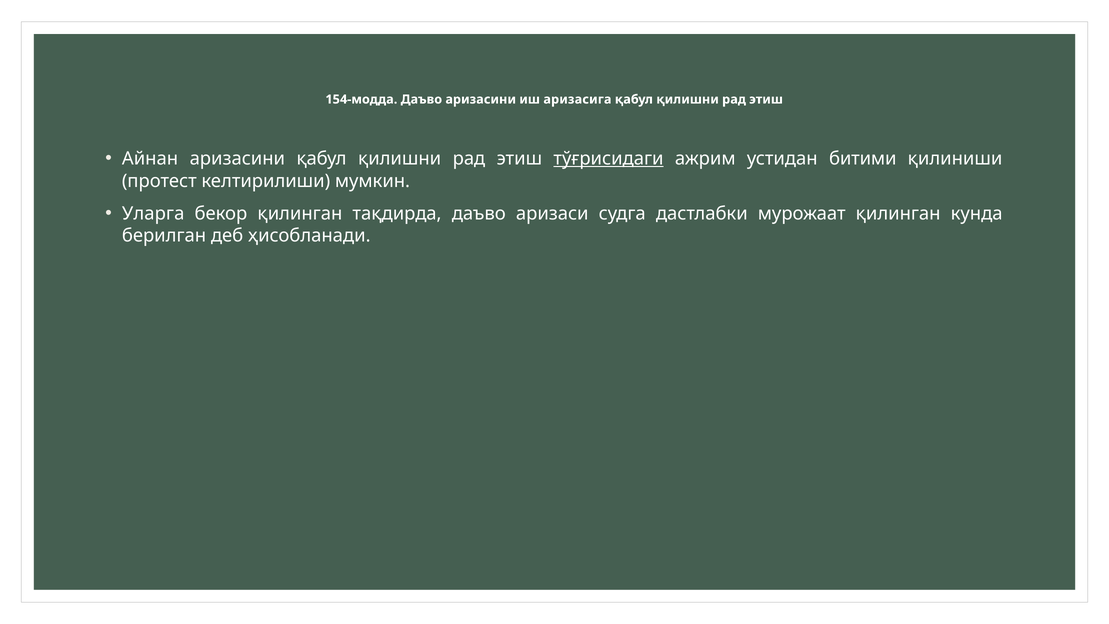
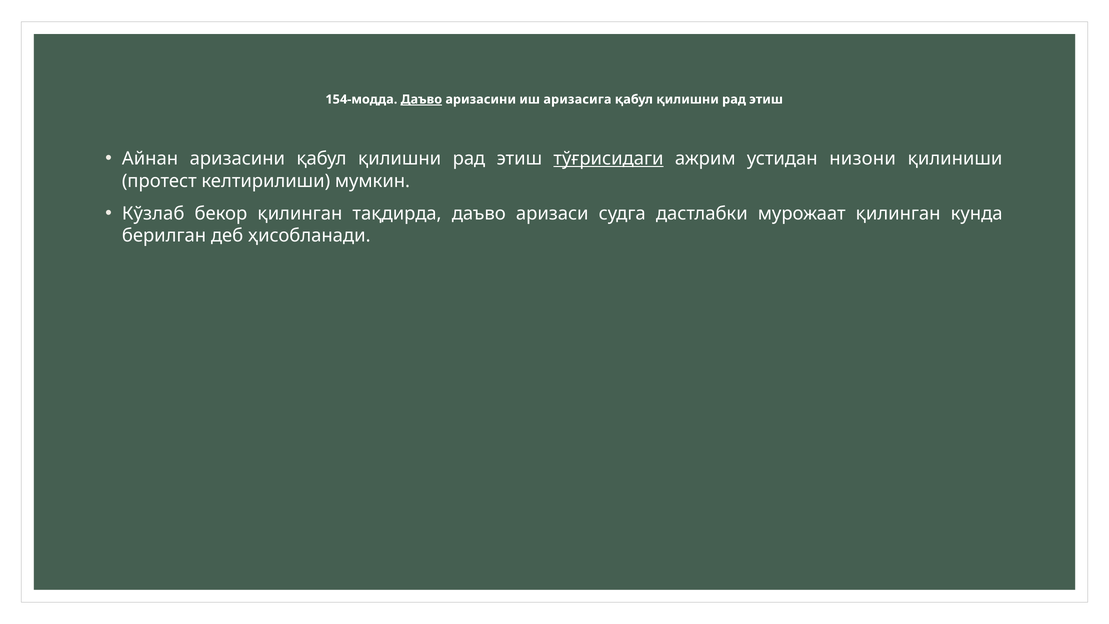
Даъво at (421, 99) underline: none -> present
битими: битими -> низони
Уларга: Уларга -> Кўзлаб
